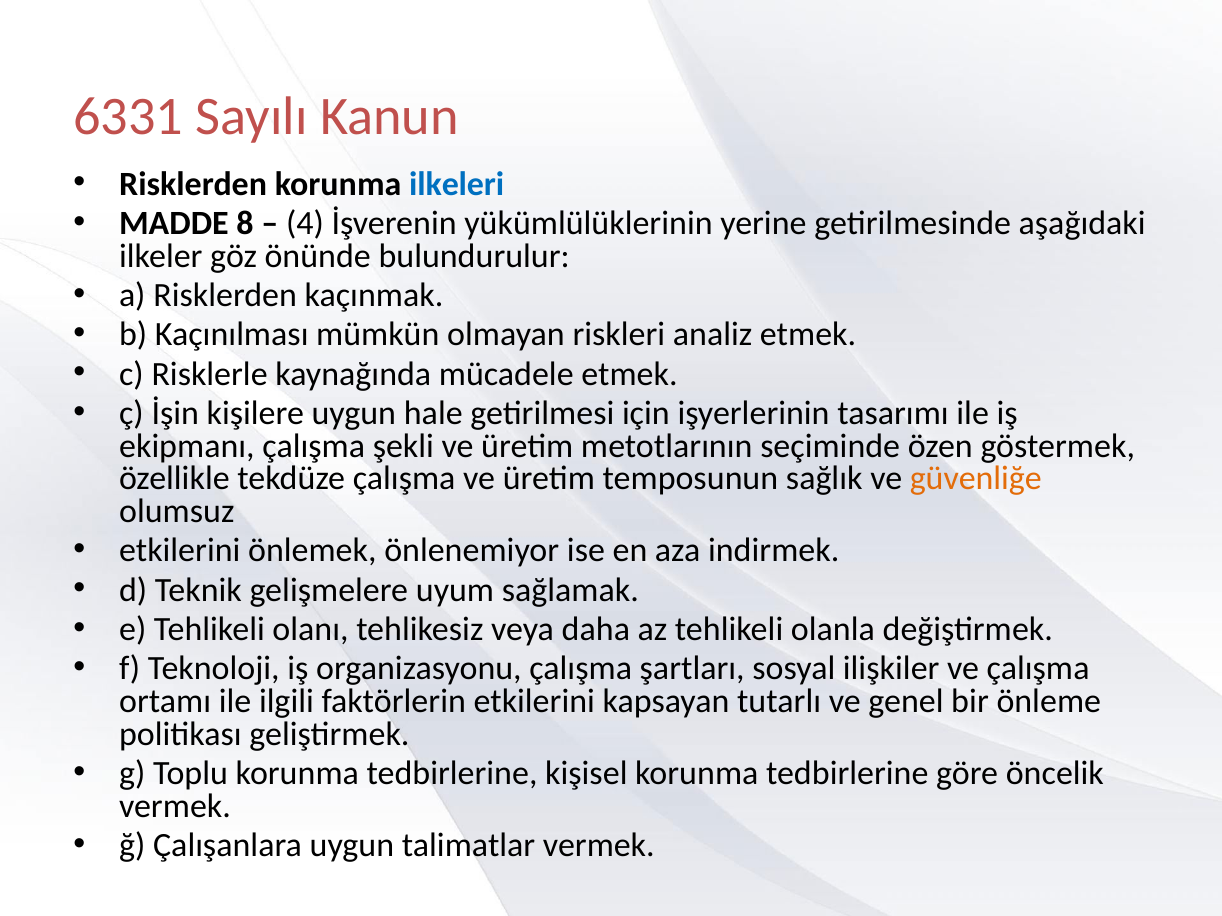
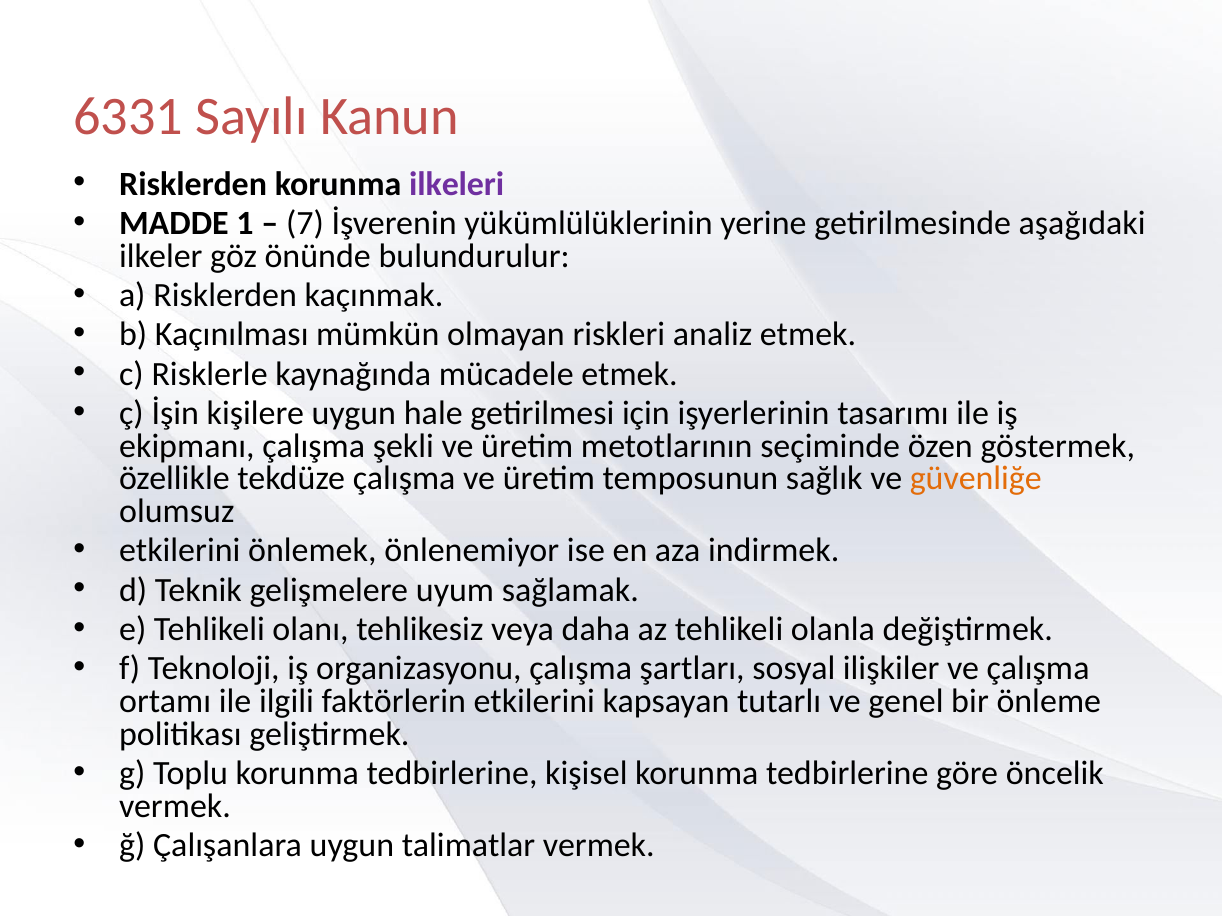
ilkeleri colour: blue -> purple
8: 8 -> 1
4: 4 -> 7
